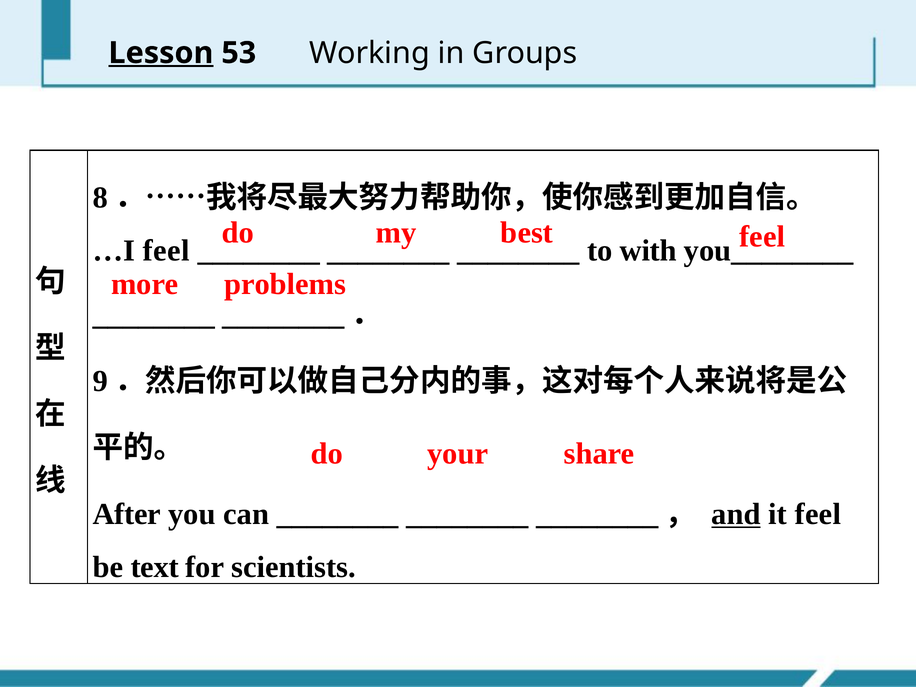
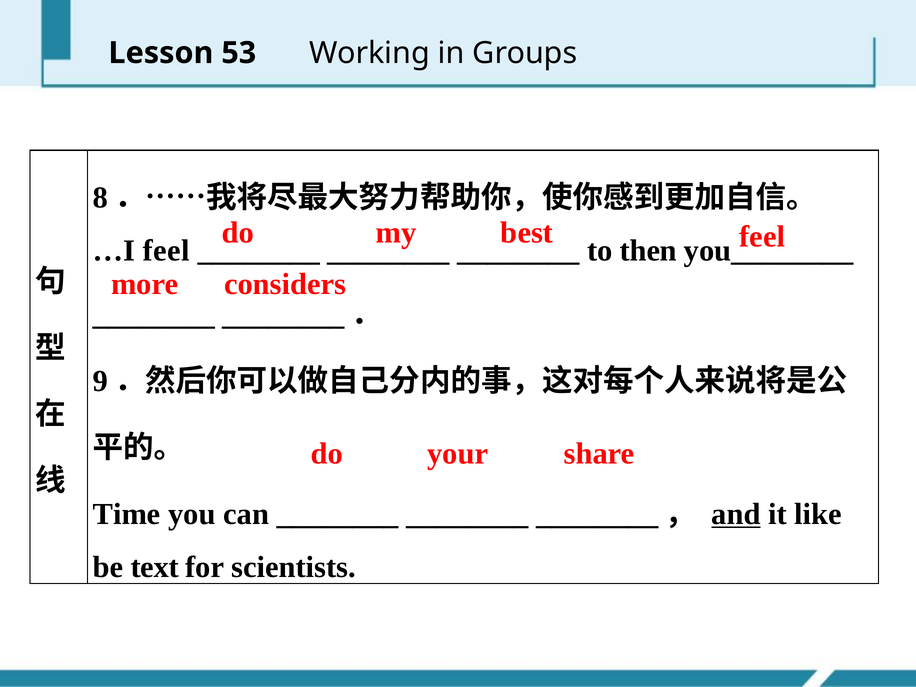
Lesson underline: present -> none
with: with -> then
problems: problems -> considers
After: After -> Time
it feel: feel -> like
